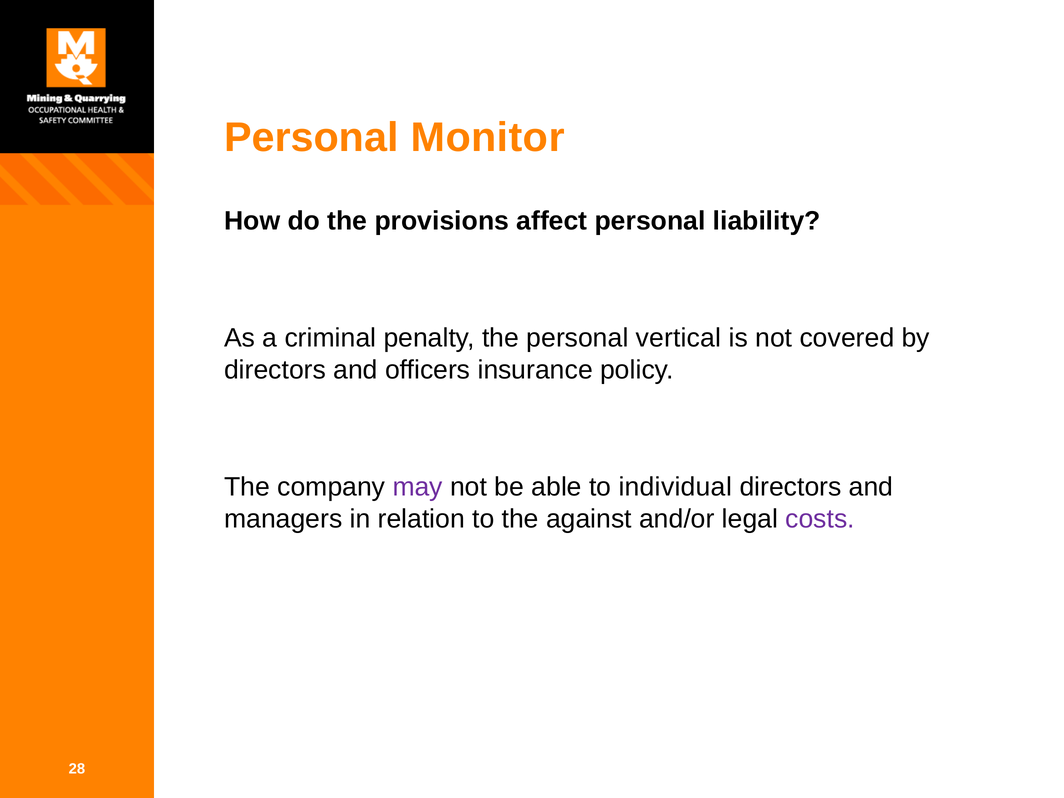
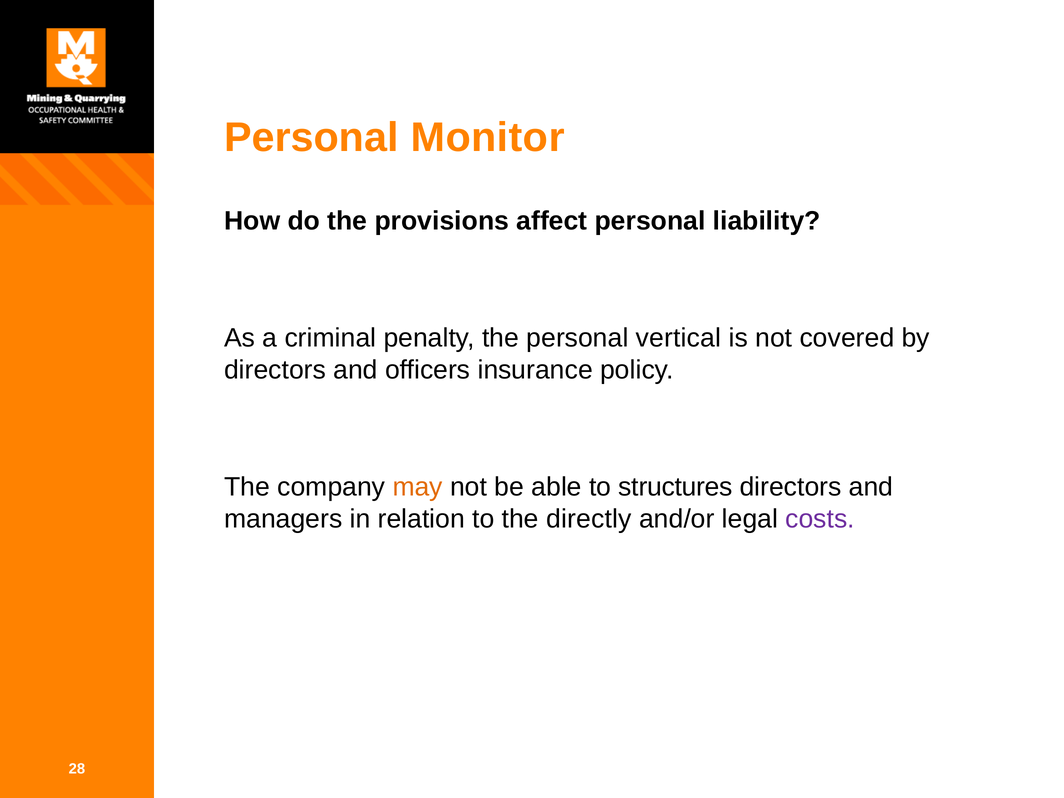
may colour: purple -> orange
individual: individual -> structures
against: against -> directly
